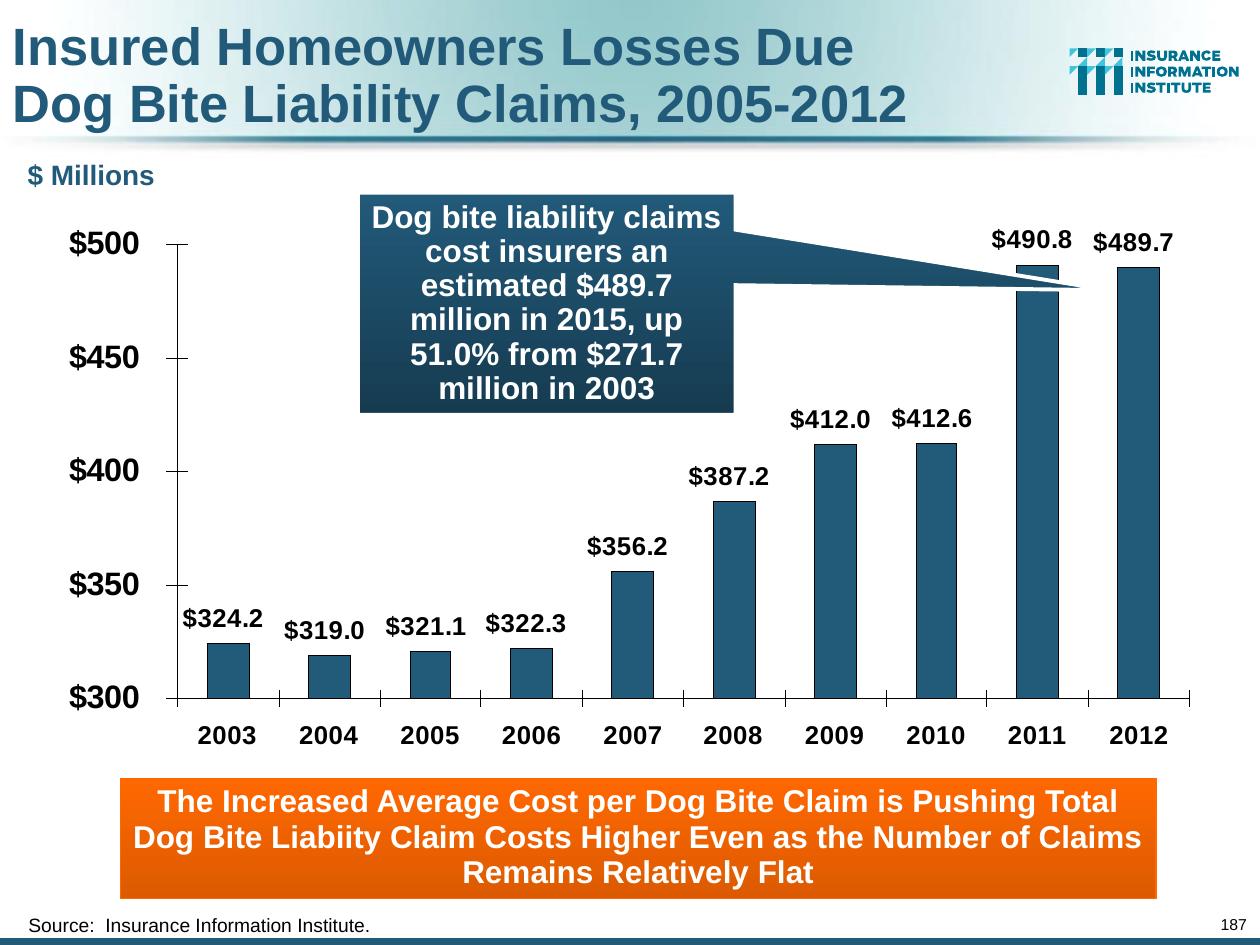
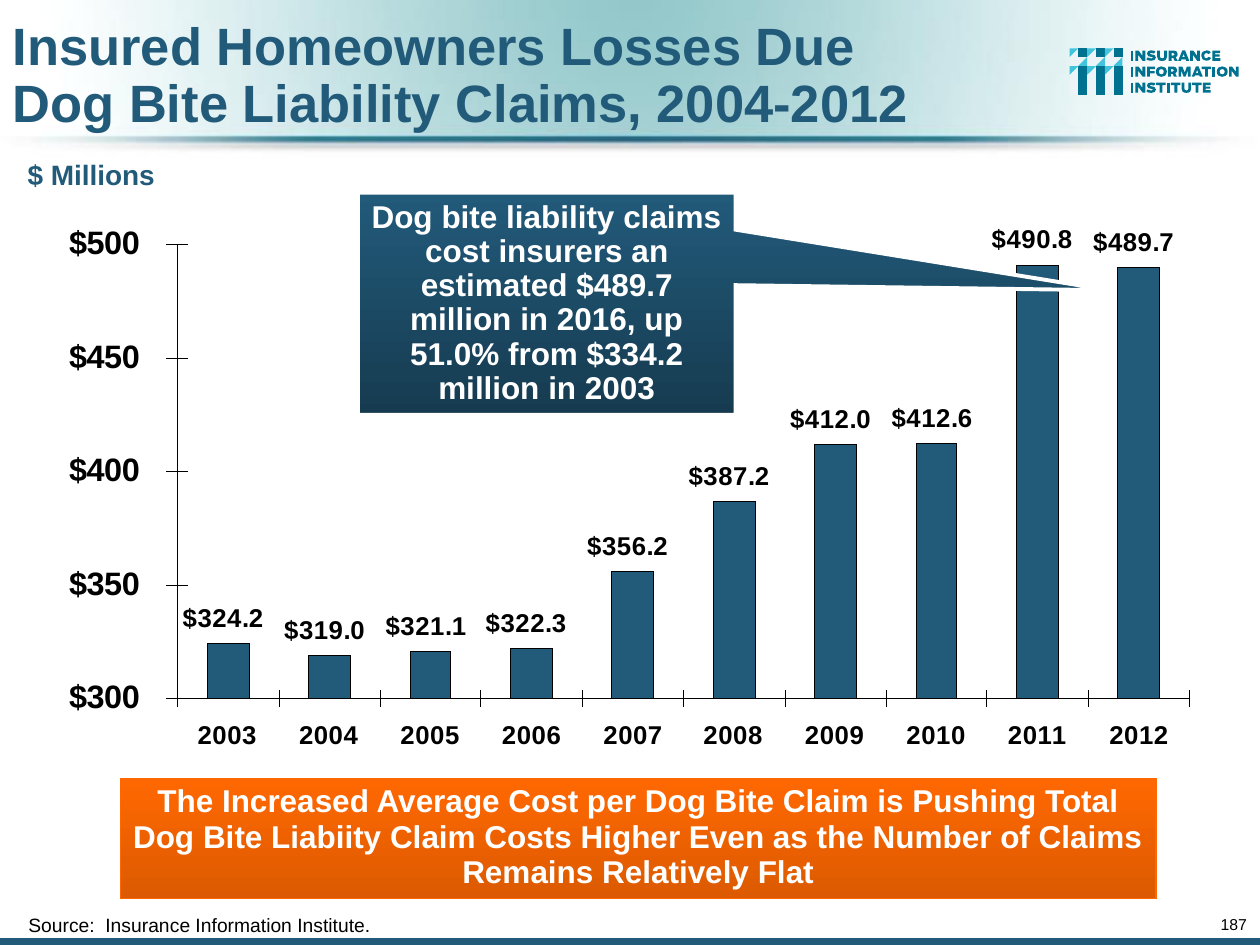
2005-2012: 2005-2012 -> 2004-2012
2015: 2015 -> 2016
$271.7: $271.7 -> $334.2
